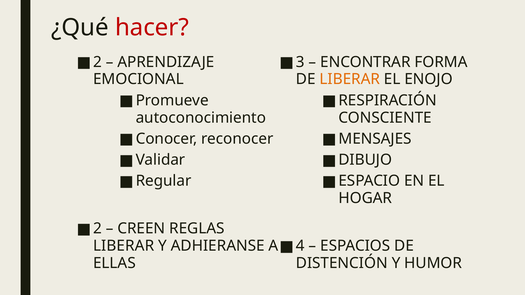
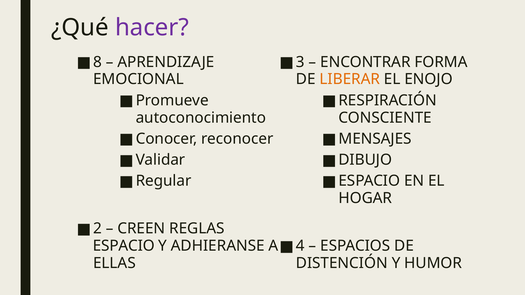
hacer colour: red -> purple
2 at (98, 62): 2 -> 8
LIBERAR at (124, 246): LIBERAR -> ESPACIO
